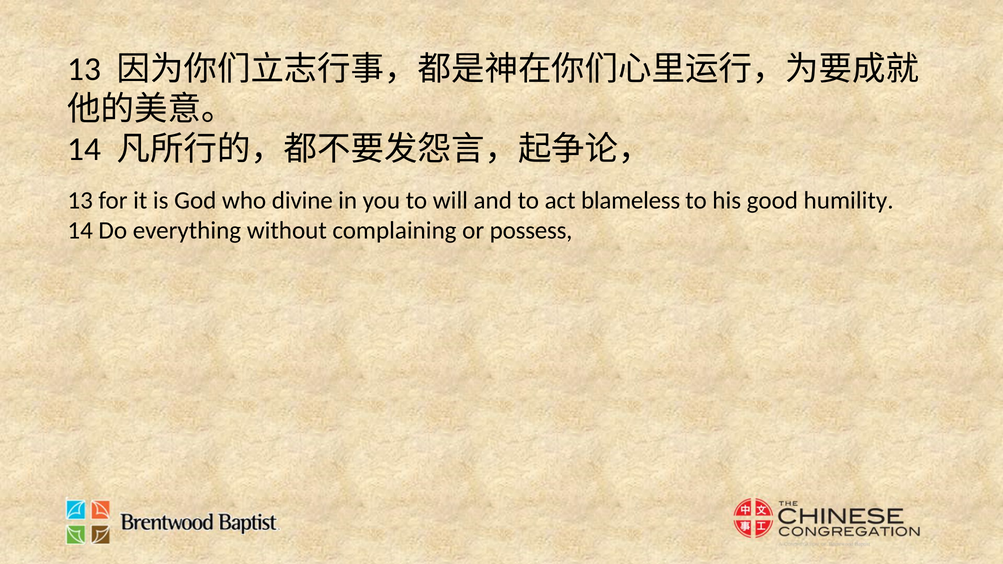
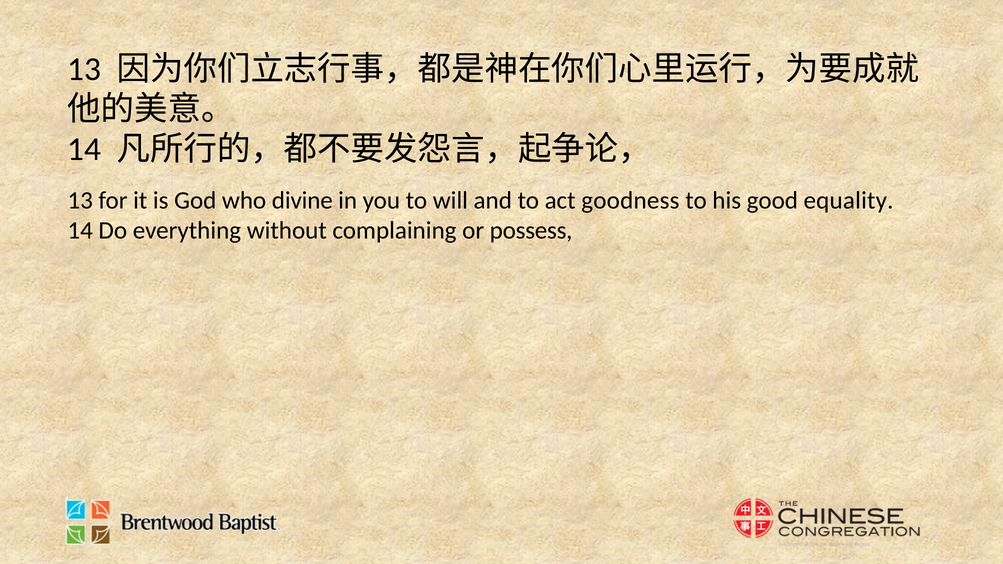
blameless: blameless -> goodness
humility: humility -> equality
